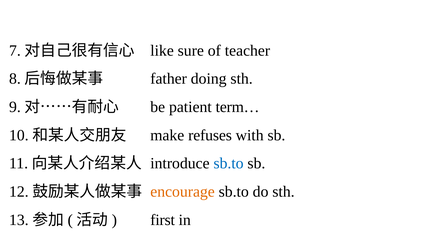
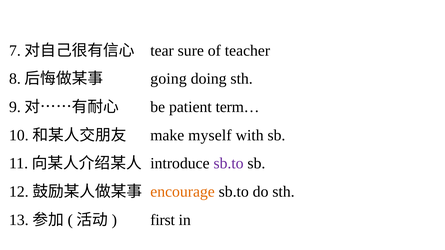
like: like -> tear
father: father -> going
refuses: refuses -> myself
sb.to at (229, 164) colour: blue -> purple
